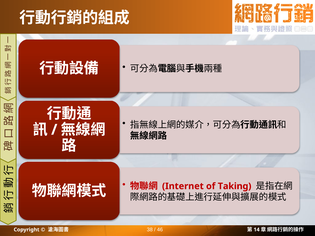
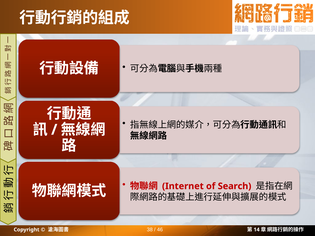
Taking: Taking -> Search
